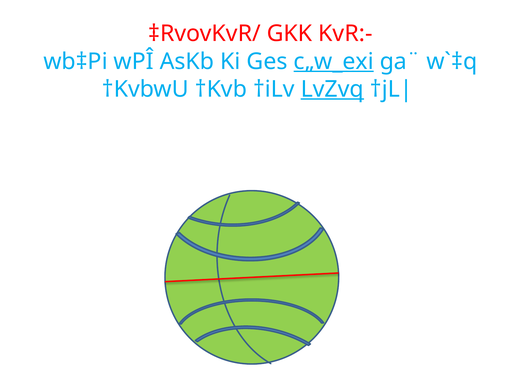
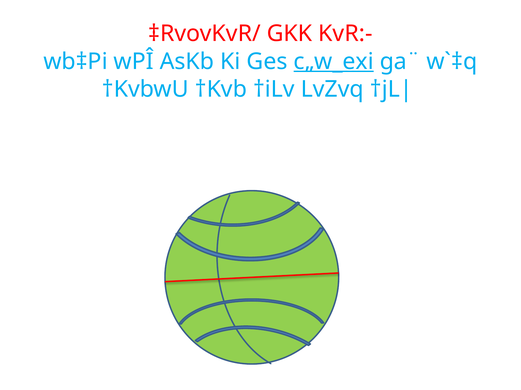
LvZvq underline: present -> none
